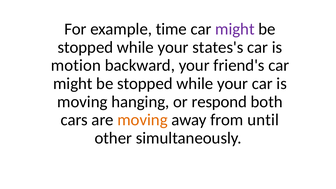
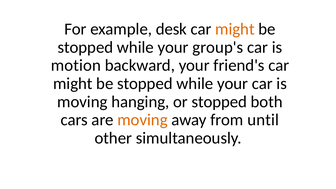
time: time -> desk
might at (235, 29) colour: purple -> orange
states's: states's -> group's
or respond: respond -> stopped
